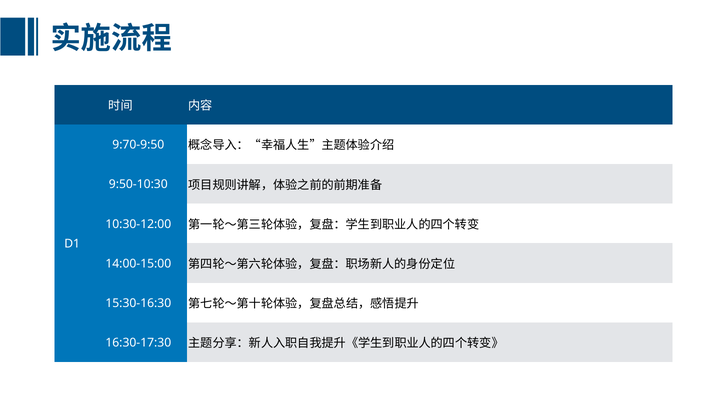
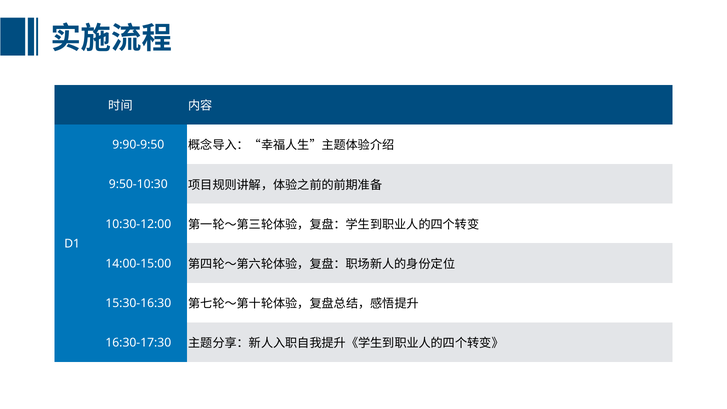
9:70-9:50: 9:70-9:50 -> 9:90-9:50
